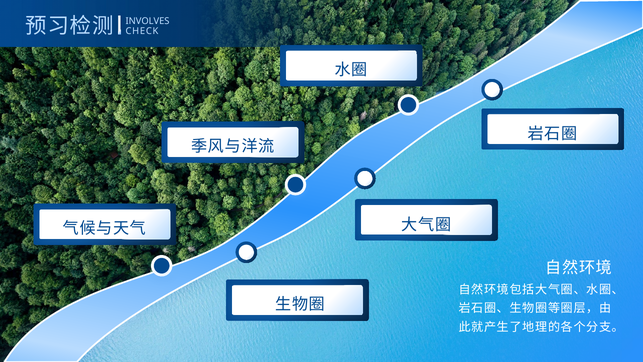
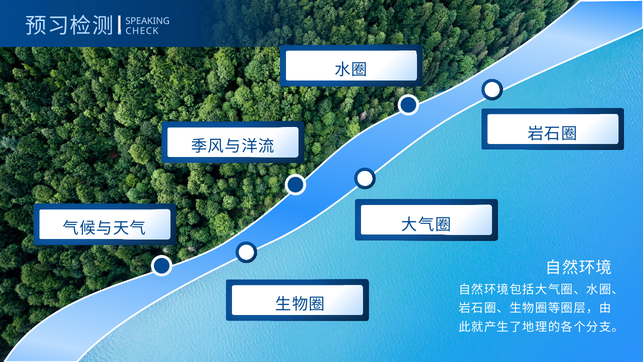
INVOLVES: INVOLVES -> SPEAKING
